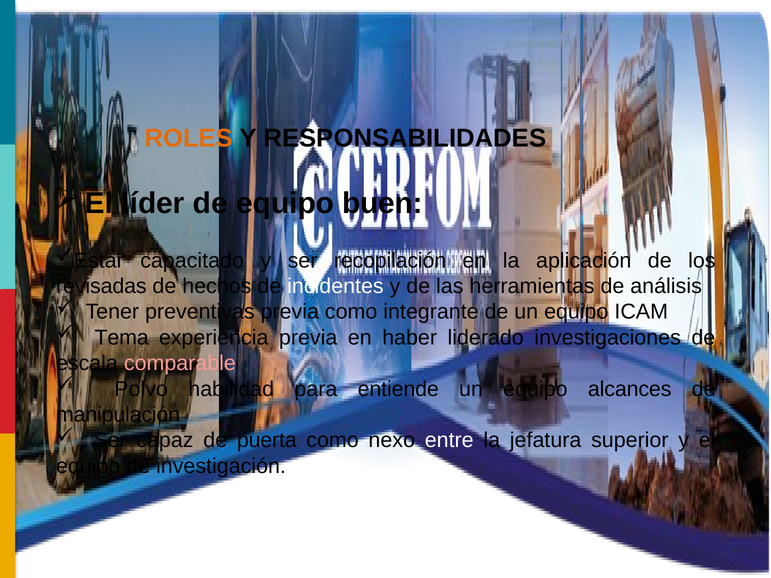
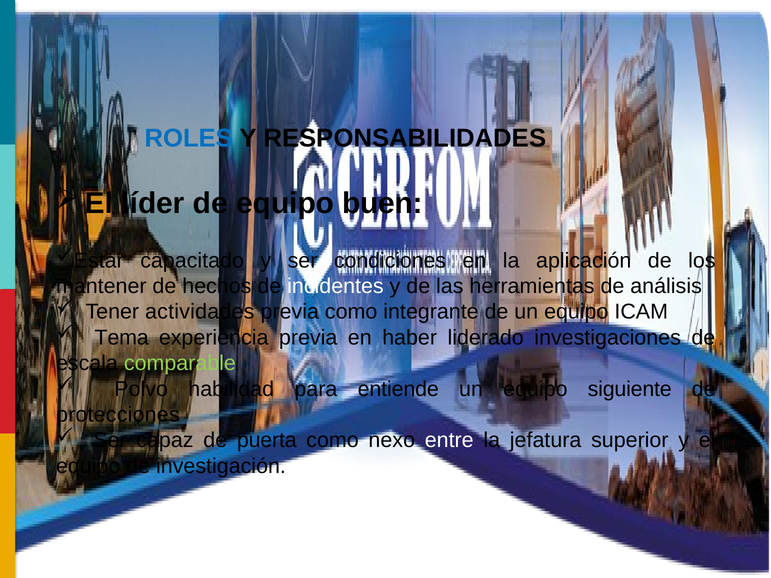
ROLES colour: orange -> blue
recopilación: recopilación -> condiciones
revisadas: revisadas -> mantener
preventivas: preventivas -> actividades
comparable colour: pink -> light green
alcances: alcances -> siguiente
manipulación: manipulación -> protecciones
